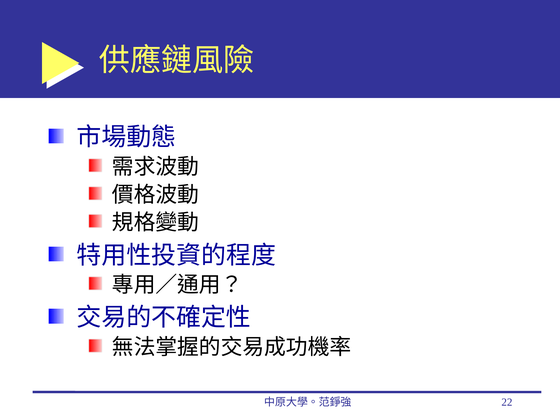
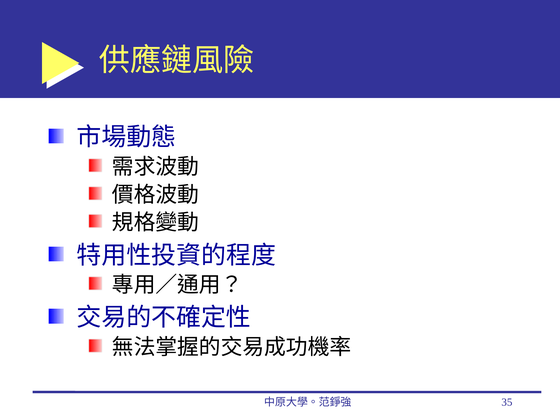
22: 22 -> 35
